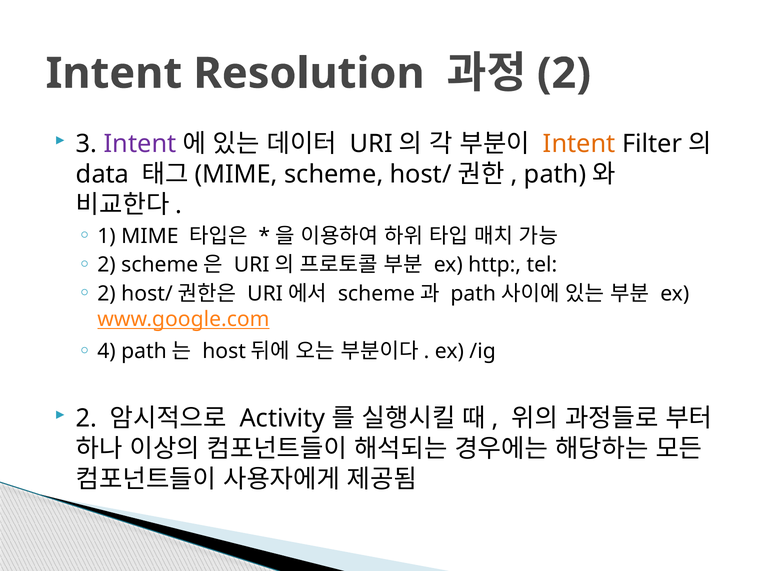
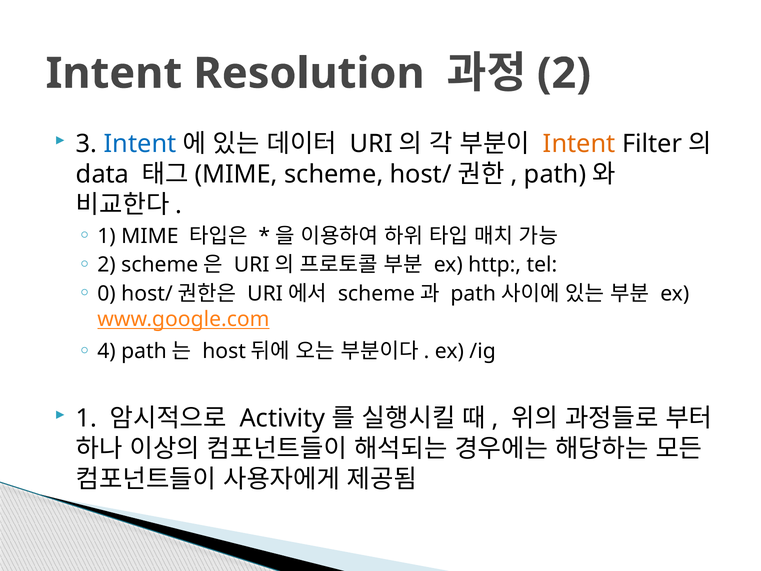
Intent at (140, 144) colour: purple -> blue
2 at (106, 294): 2 -> 0
2 at (87, 418): 2 -> 1
